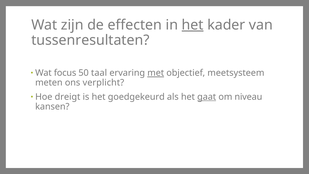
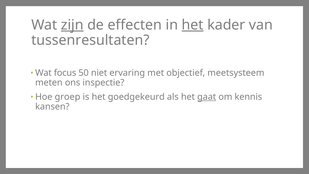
zijn underline: none -> present
taal: taal -> niet
met underline: present -> none
verplicht: verplicht -> inspectie
dreigt: dreigt -> groep
niveau: niveau -> kennis
